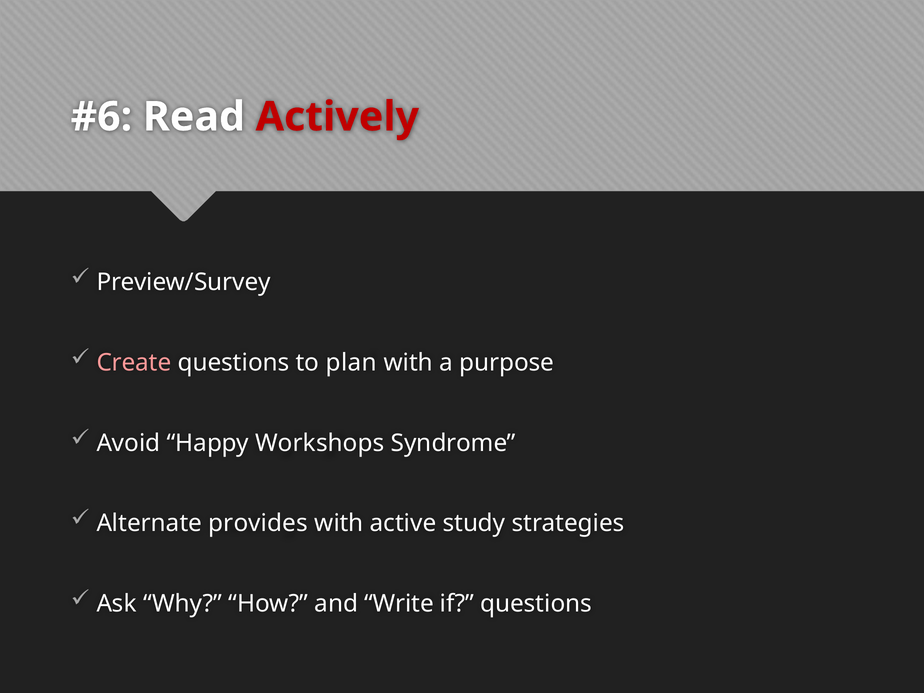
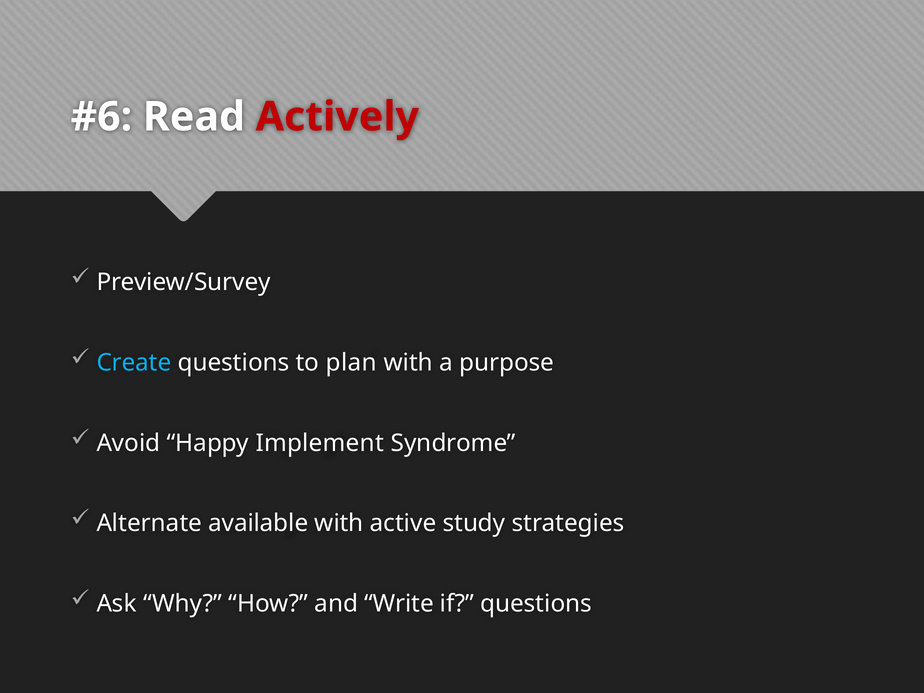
Create colour: pink -> light blue
Workshops: Workshops -> Implement
provides: provides -> available
